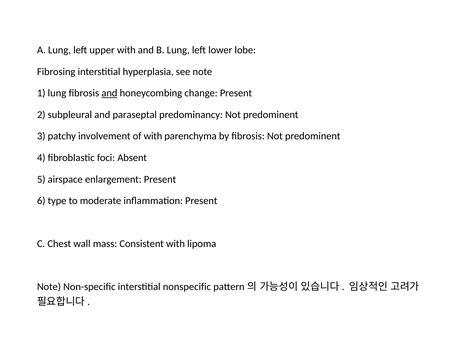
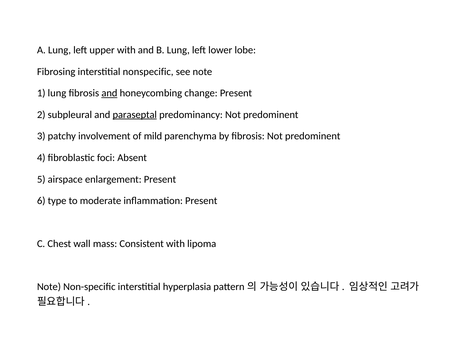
hyperplasia: hyperplasia -> nonspecific
paraseptal underline: none -> present
of with: with -> mild
nonspecific: nonspecific -> hyperplasia
